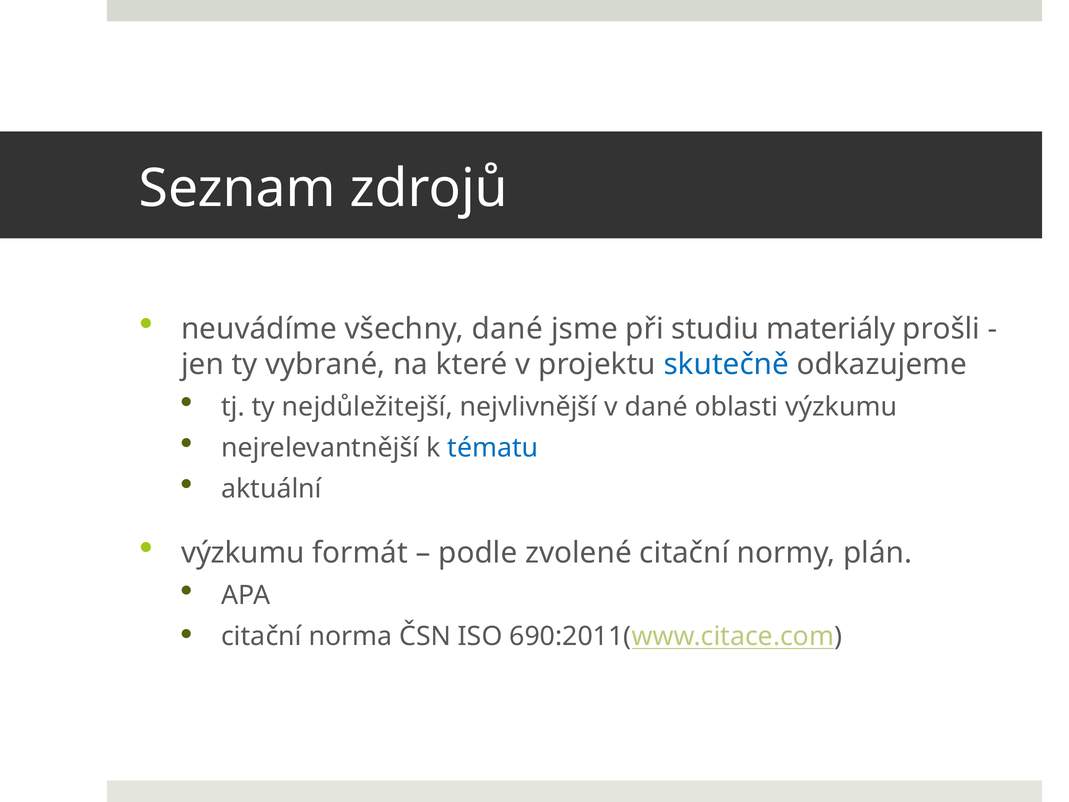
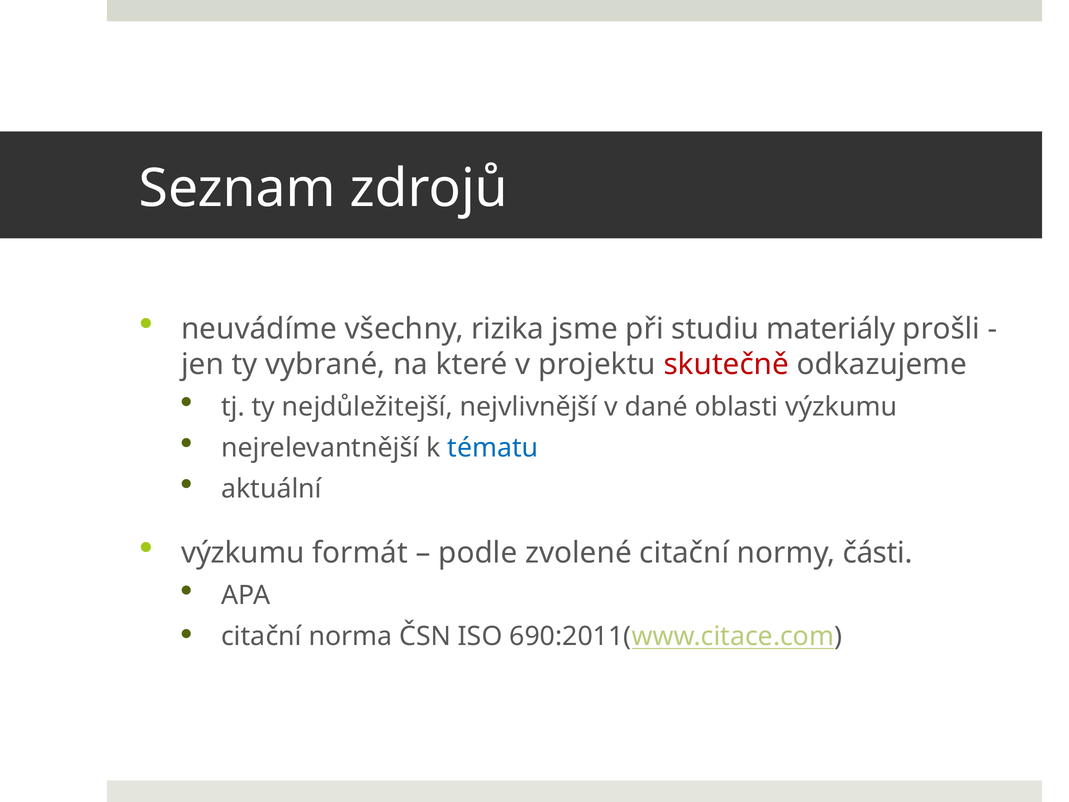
všechny dané: dané -> rizika
skutečně colour: blue -> red
plán: plán -> části
